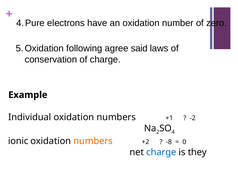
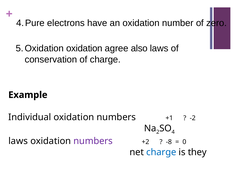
following at (84, 48): following -> oxidation
said: said -> also
ionic at (18, 141): ionic -> laws
numbers at (93, 141) colour: orange -> purple
